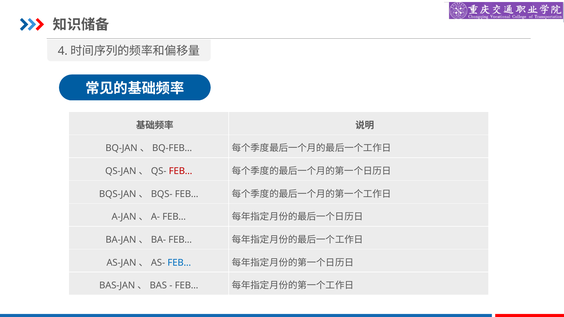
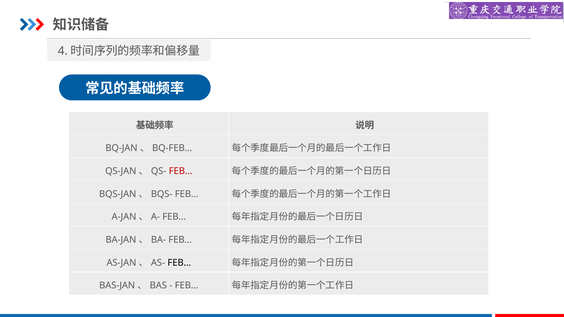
FEB… at (179, 263) colour: blue -> black
